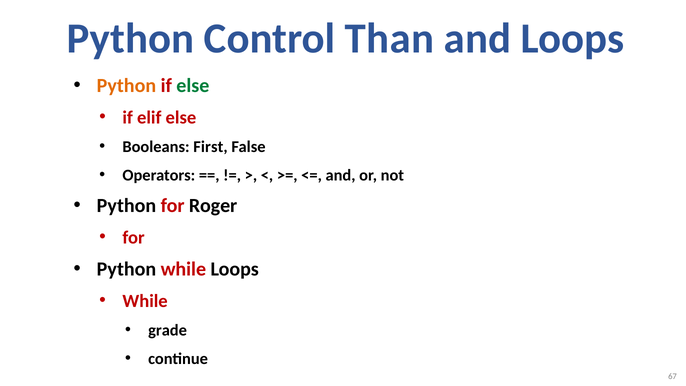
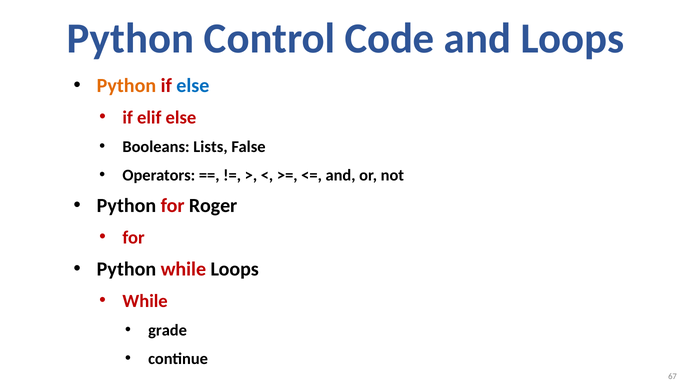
Than: Than -> Code
else at (193, 86) colour: green -> blue
First: First -> Lists
